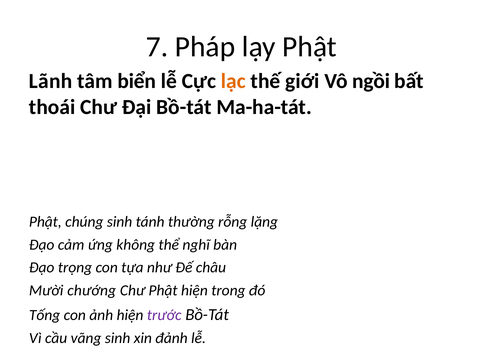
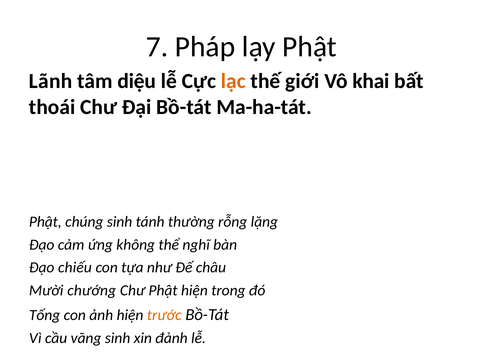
biển: biển -> diệu
ngồi: ngồi -> khai
trọng: trọng -> chiếu
trước colour: purple -> orange
